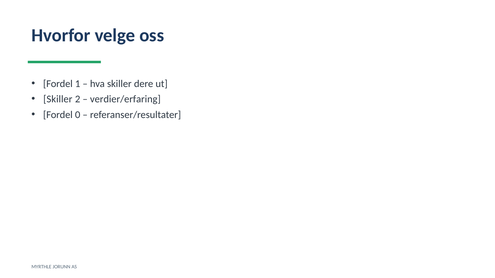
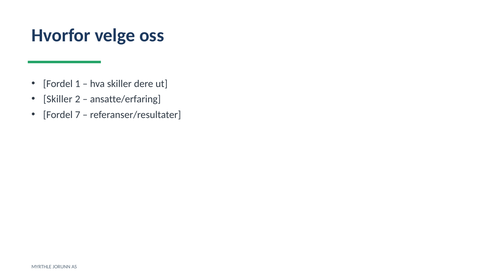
verdier/erfaring: verdier/erfaring -> ansatte/erfaring
0: 0 -> 7
